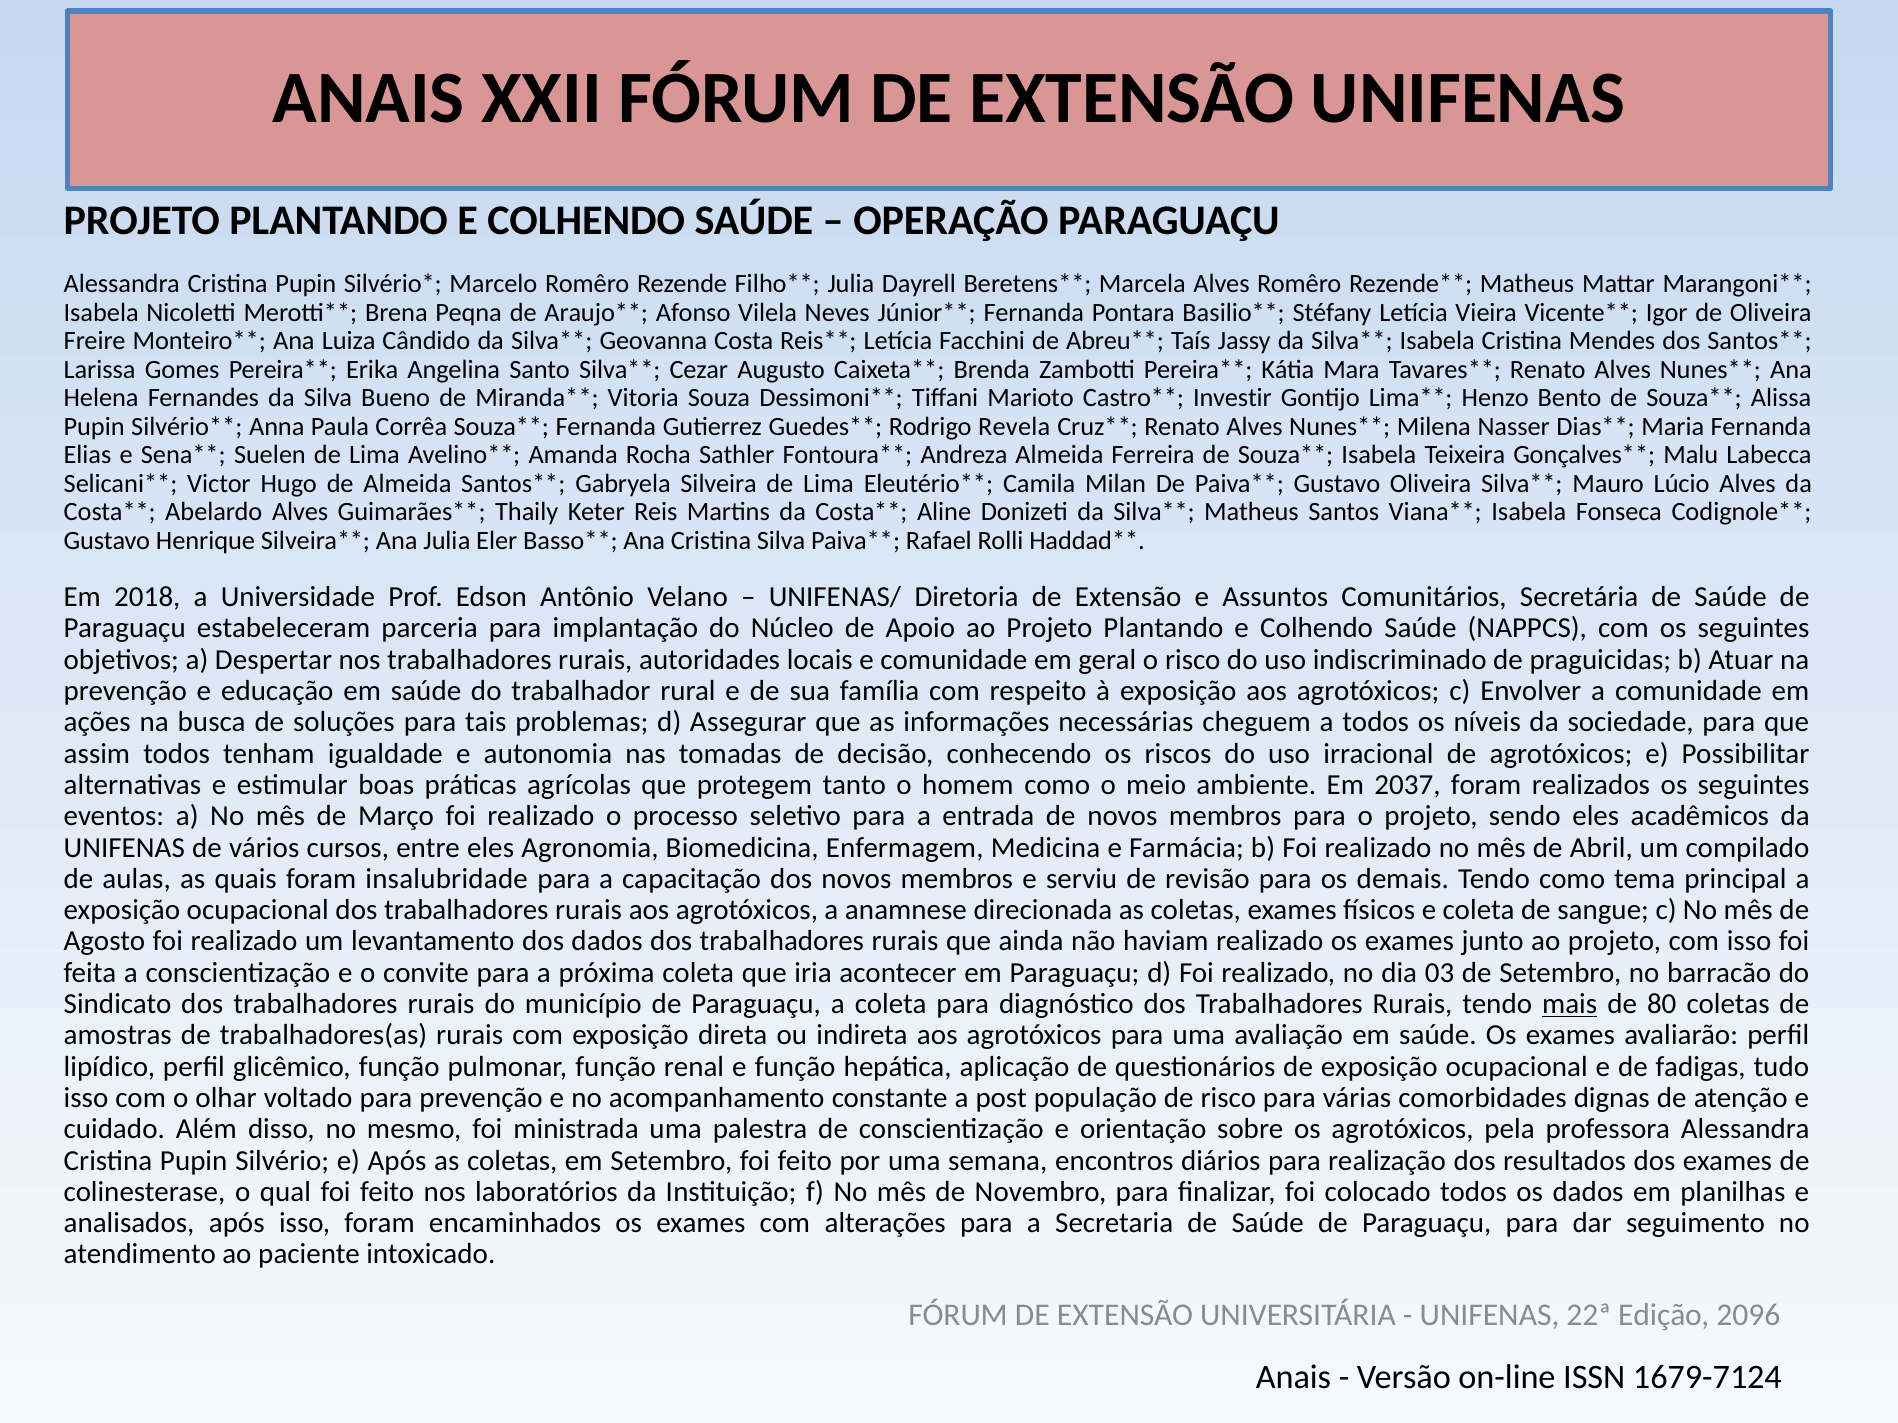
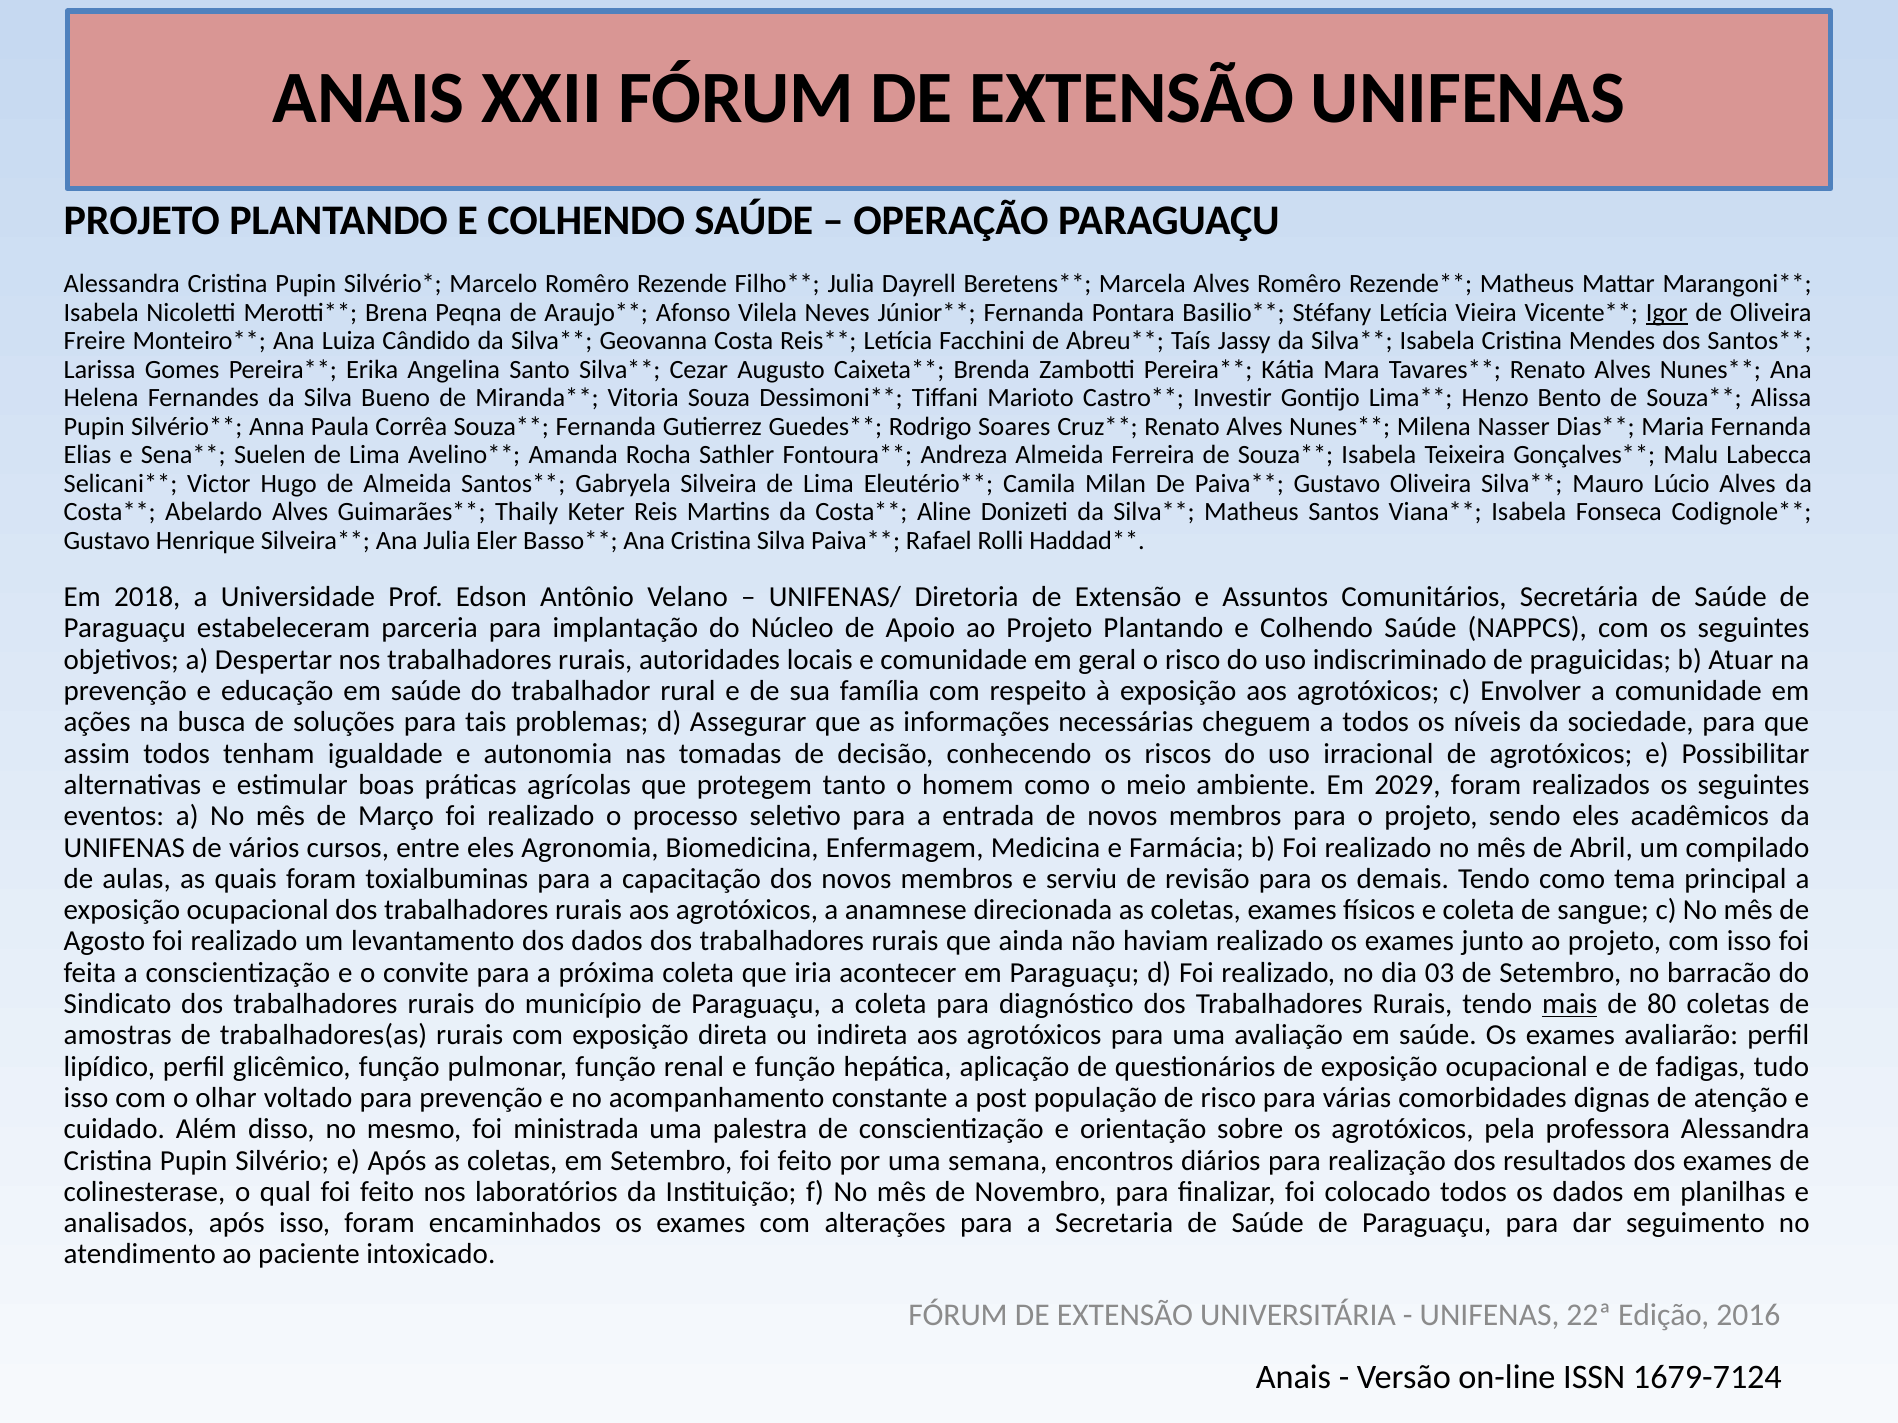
Igor underline: none -> present
Revela: Revela -> Soares
2037: 2037 -> 2029
insalubridade: insalubridade -> toxialbuminas
2096: 2096 -> 2016
